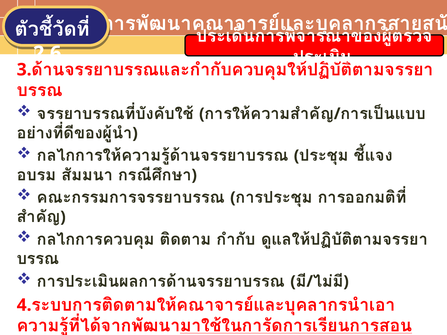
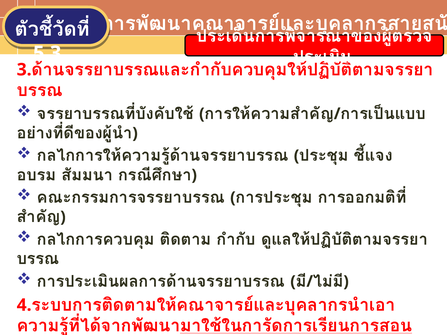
2.6: 2.6 -> 5.3
